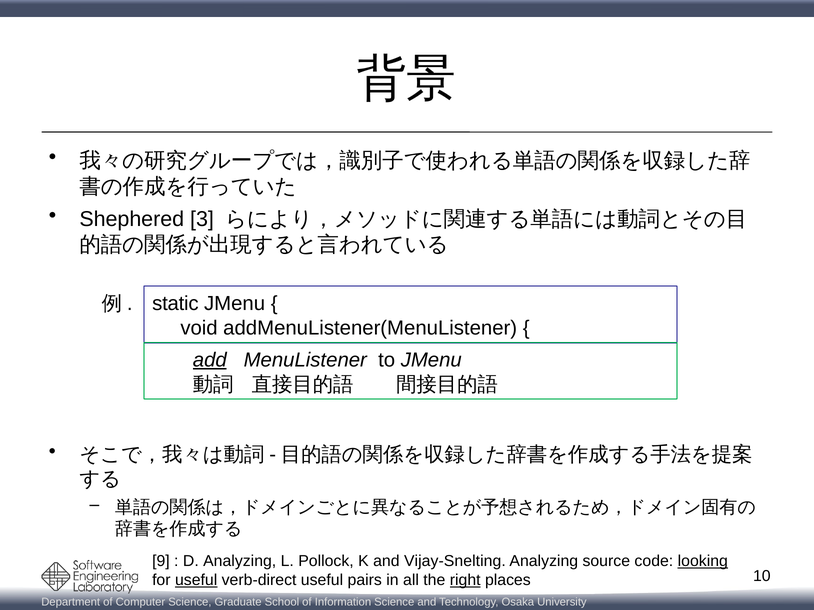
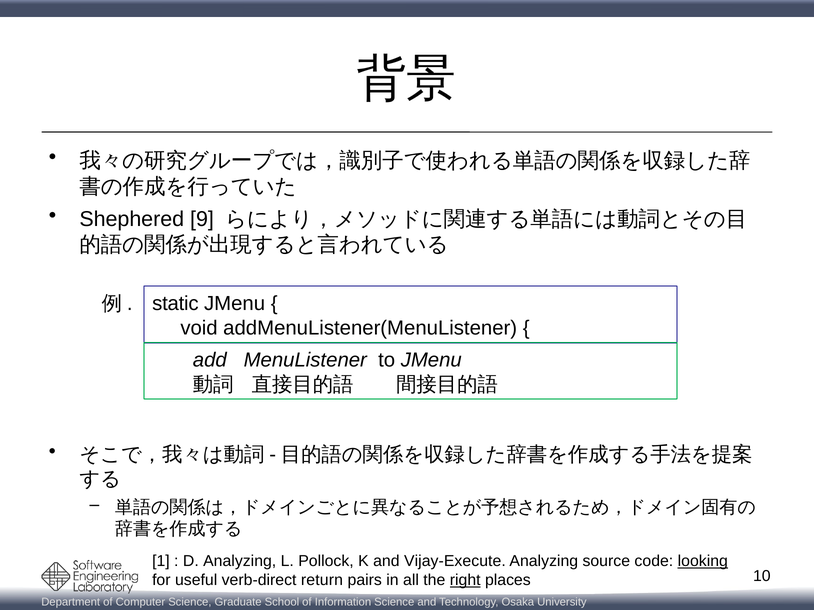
3: 3 -> 9
add underline: present -> none
9: 9 -> 1
Vijay-Snelting: Vijay-Snelting -> Vijay-Execute
useful at (196, 581) underline: present -> none
verb-direct useful: useful -> return
